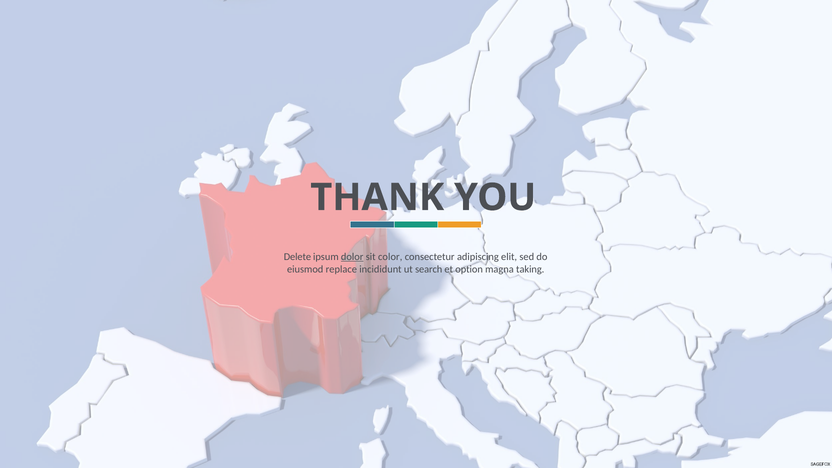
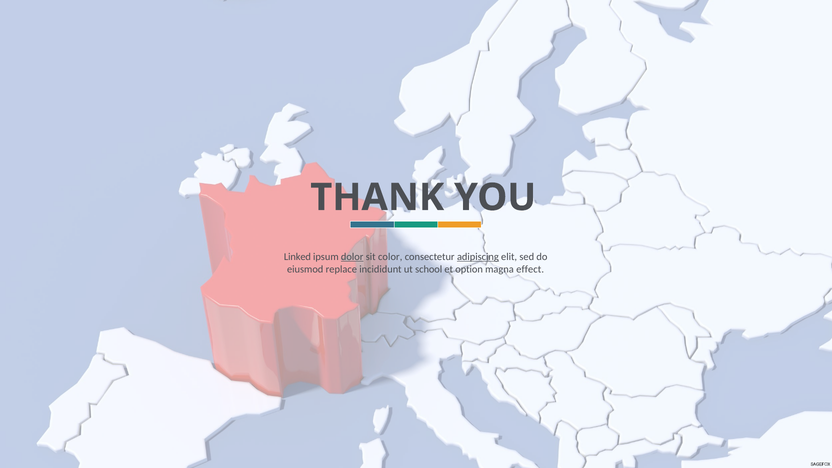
Delete: Delete -> Linked
adipiscing underline: none -> present
search: search -> school
taking: taking -> effect
